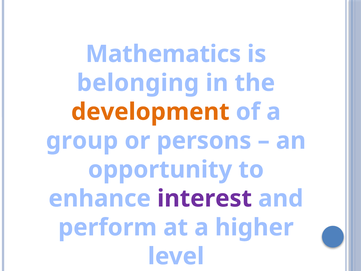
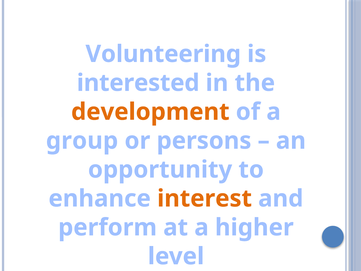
Mathematics: Mathematics -> Volunteering
belonging: belonging -> interested
interest colour: purple -> orange
